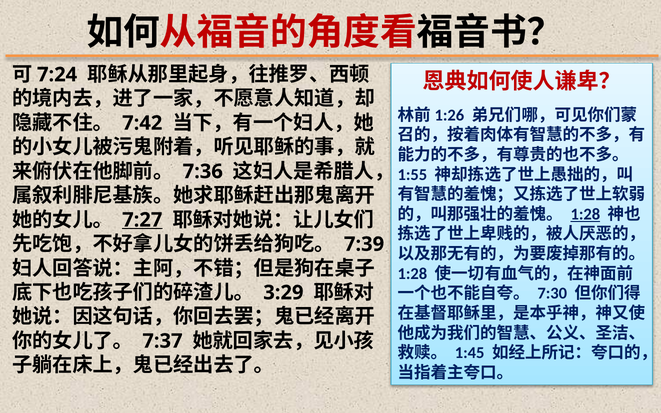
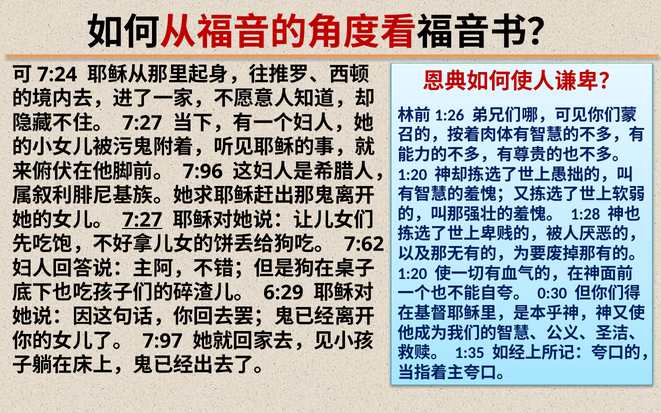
7:42 at (142, 123): 7:42 -> 7:27
7:36: 7:36 -> 7:96
1:55 at (412, 175): 1:55 -> 1:20
1:28 at (585, 214) underline: present -> none
7:39: 7:39 -> 7:62
1:28 at (412, 274): 1:28 -> 1:20
3:29: 3:29 -> 6:29
7:30: 7:30 -> 0:30
7:37: 7:37 -> 7:97
1:45: 1:45 -> 1:35
